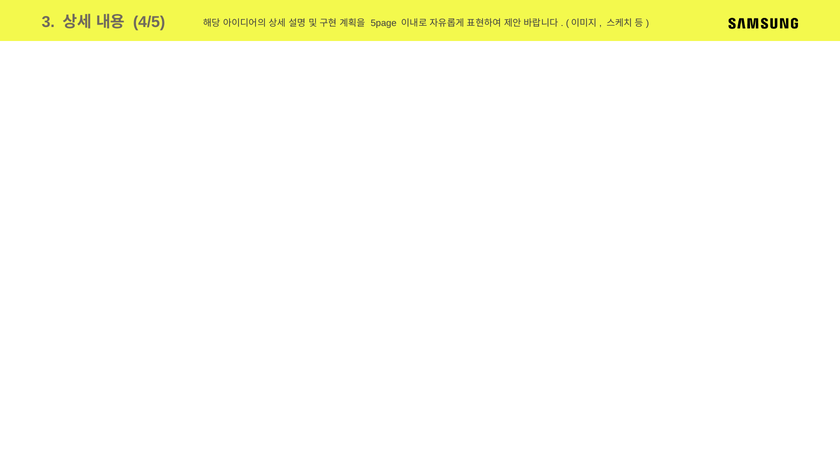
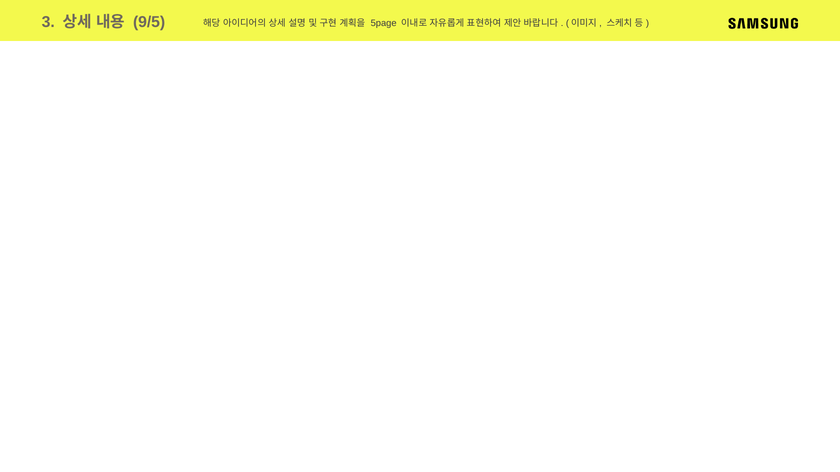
4/5: 4/5 -> 9/5
